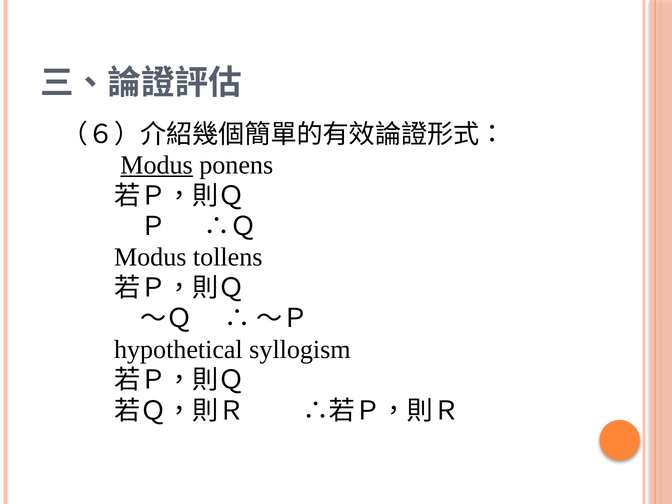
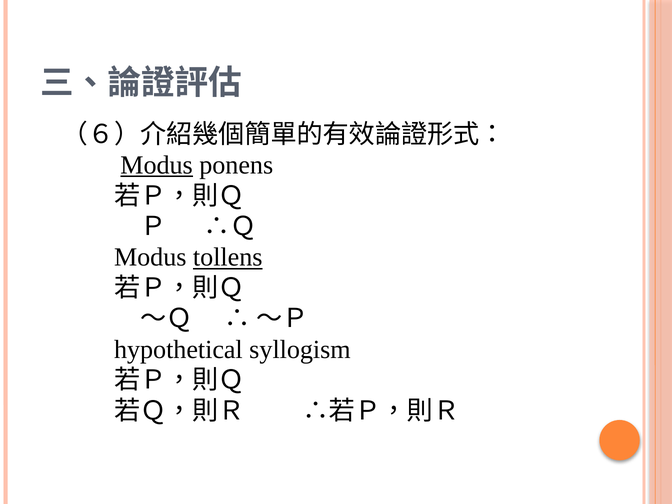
tollens underline: none -> present
